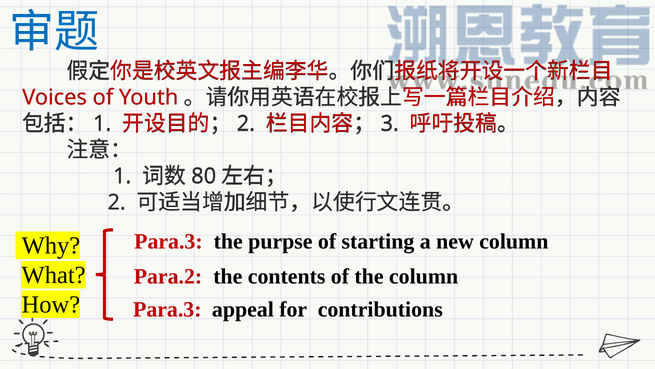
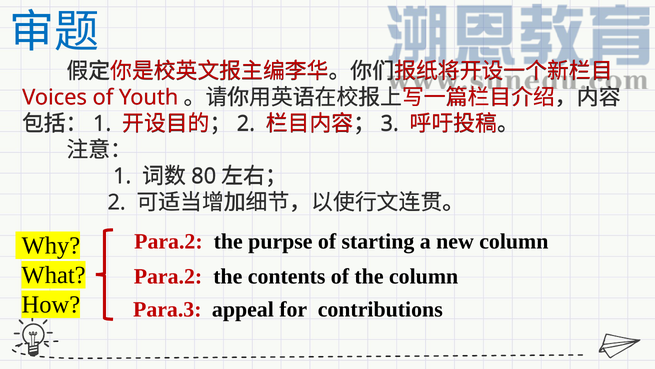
Para.3 at (168, 241): Para.3 -> Para.2
